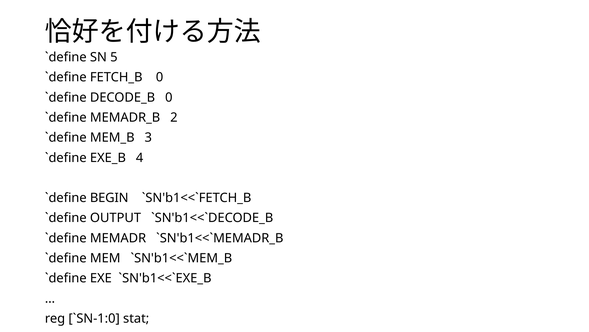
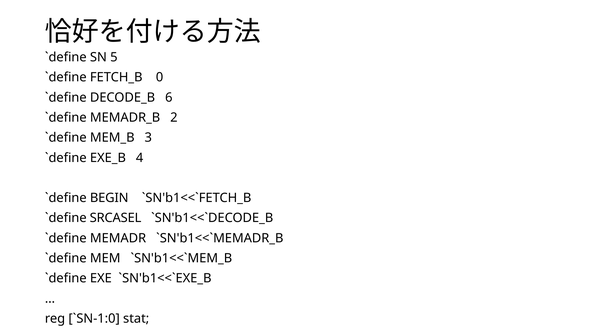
DECODE_B 0: 0 -> 6
OUTPUT: OUTPUT -> SRCASEL
